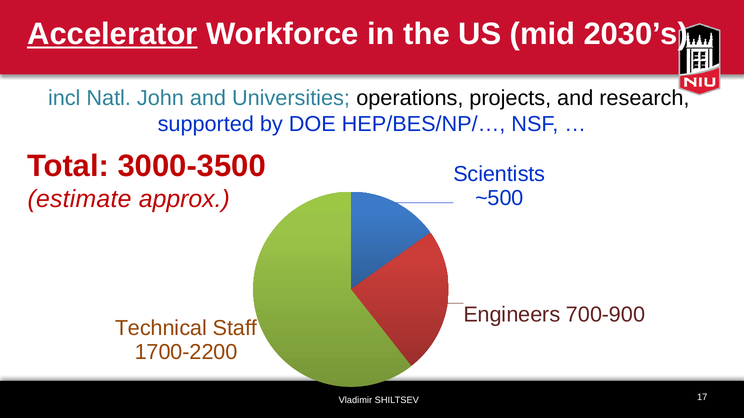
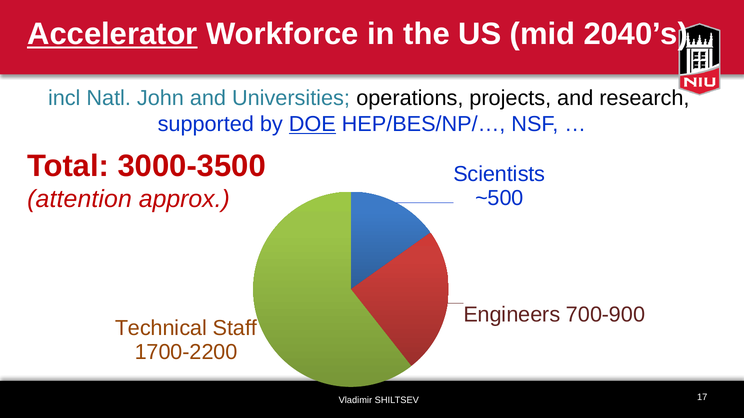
2030’s: 2030’s -> 2040’s
DOE underline: none -> present
estimate: estimate -> attention
